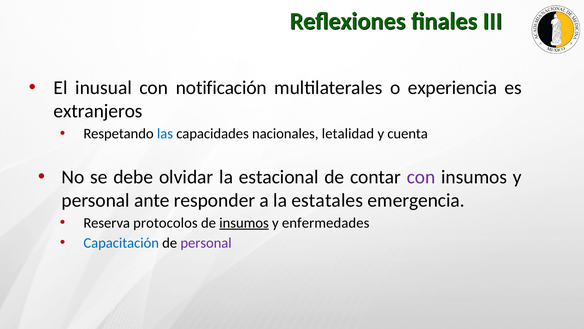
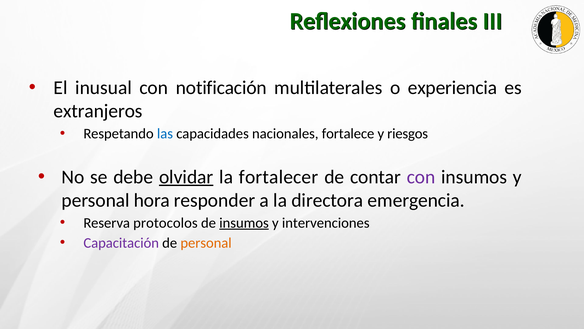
letalidad: letalidad -> fortalece
cuenta: cuenta -> riesgos
olvidar underline: none -> present
estacional: estacional -> fortalecer
ante: ante -> hora
estatales: estatales -> directora
enfermedades: enfermedades -> intervenciones
Capacitación colour: blue -> purple
personal at (206, 243) colour: purple -> orange
